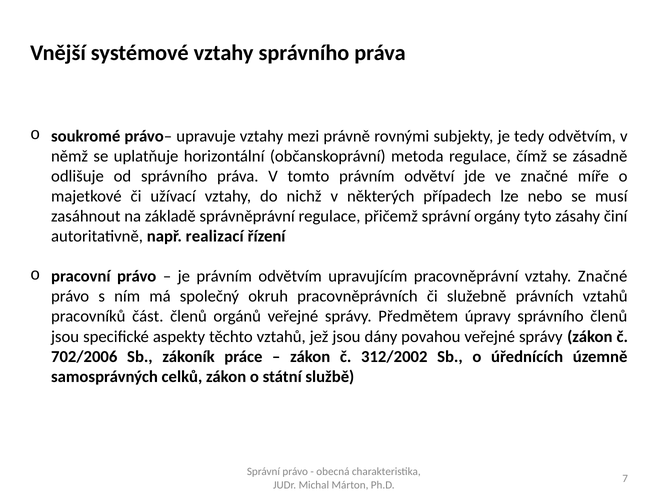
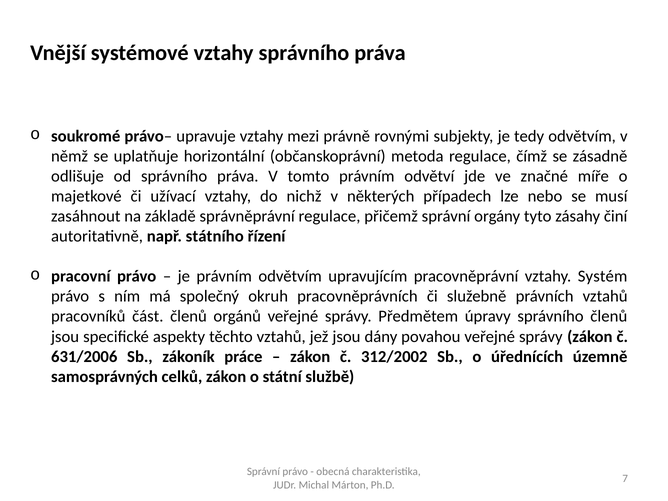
realizací: realizací -> státního
vztahy Značné: Značné -> Systém
702/2006: 702/2006 -> 631/2006
